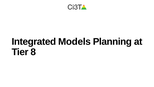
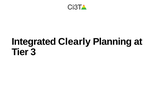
Models: Models -> Clearly
8: 8 -> 3
